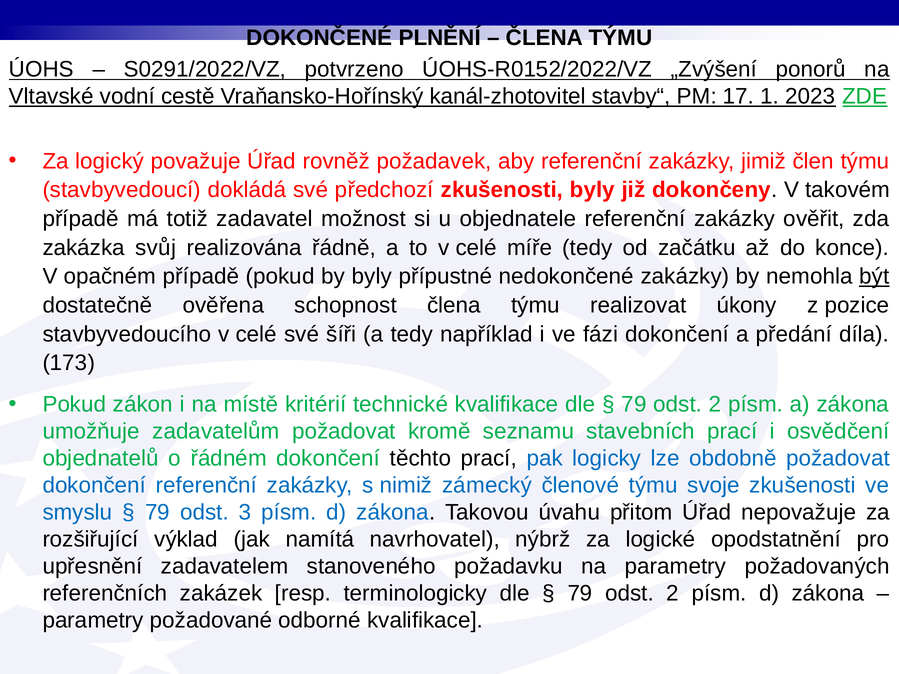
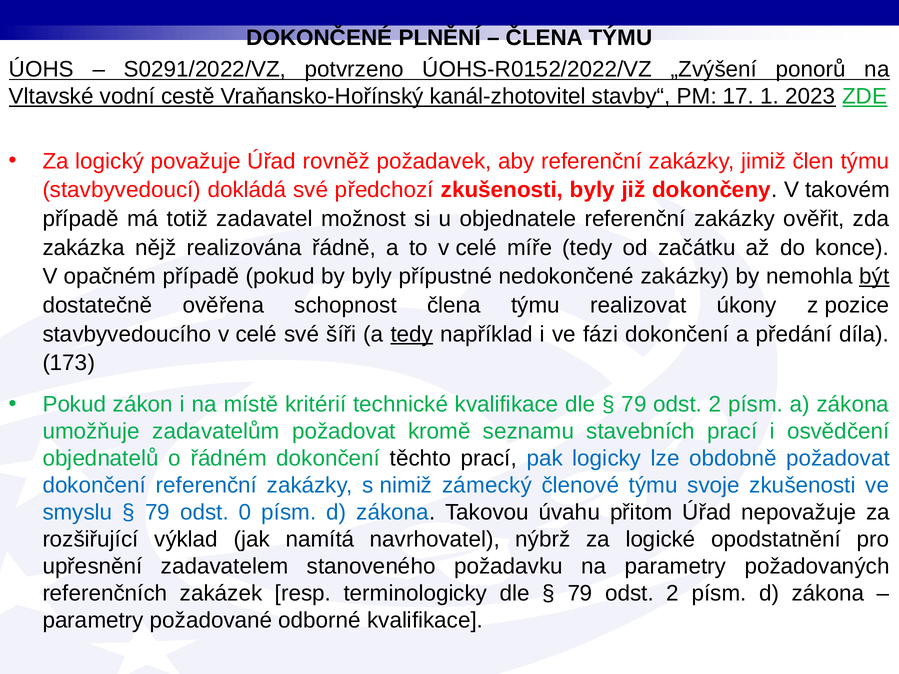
svůj: svůj -> nějž
tedy at (412, 334) underline: none -> present
3: 3 -> 0
